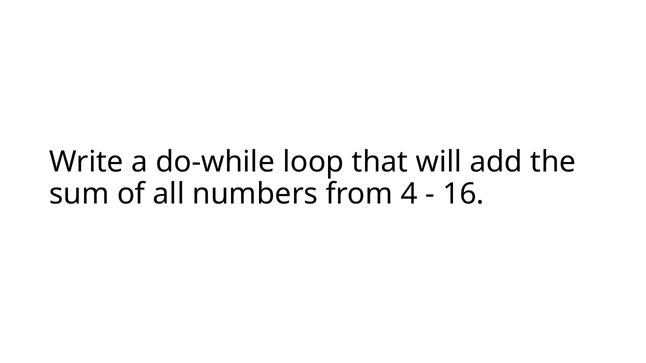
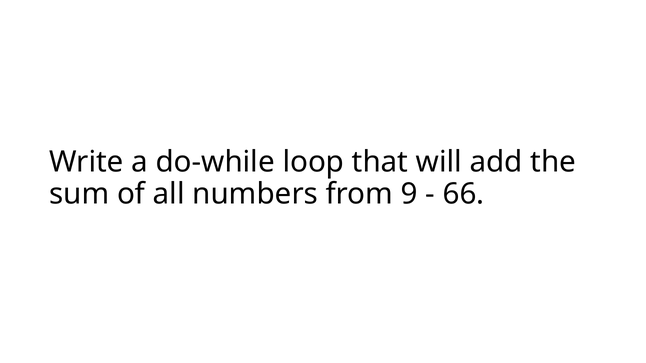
4: 4 -> 9
16: 16 -> 66
